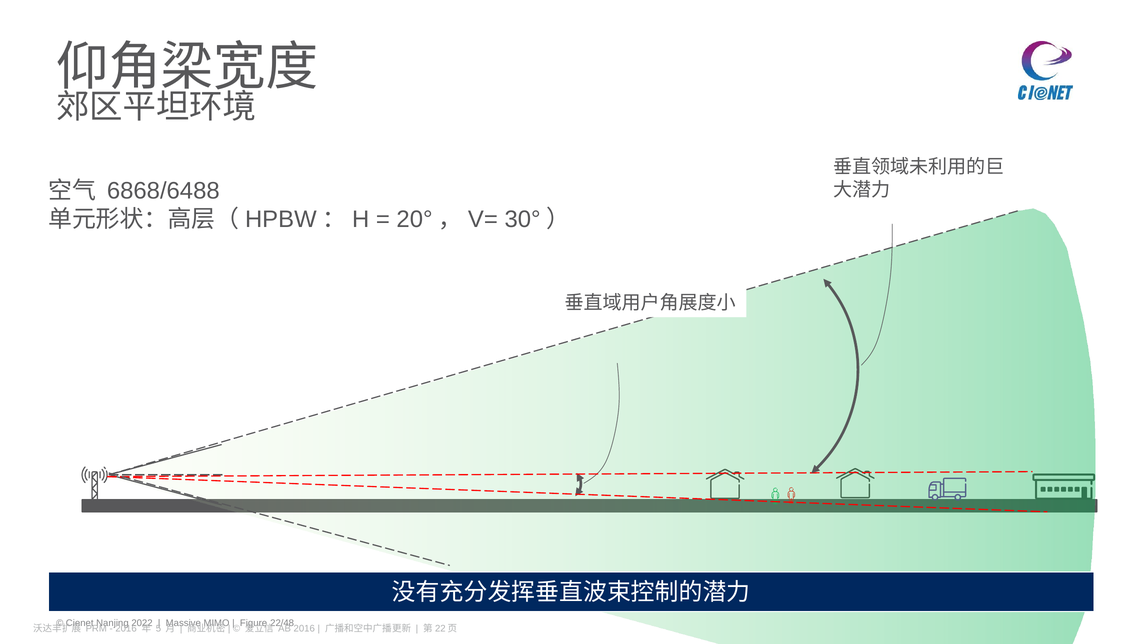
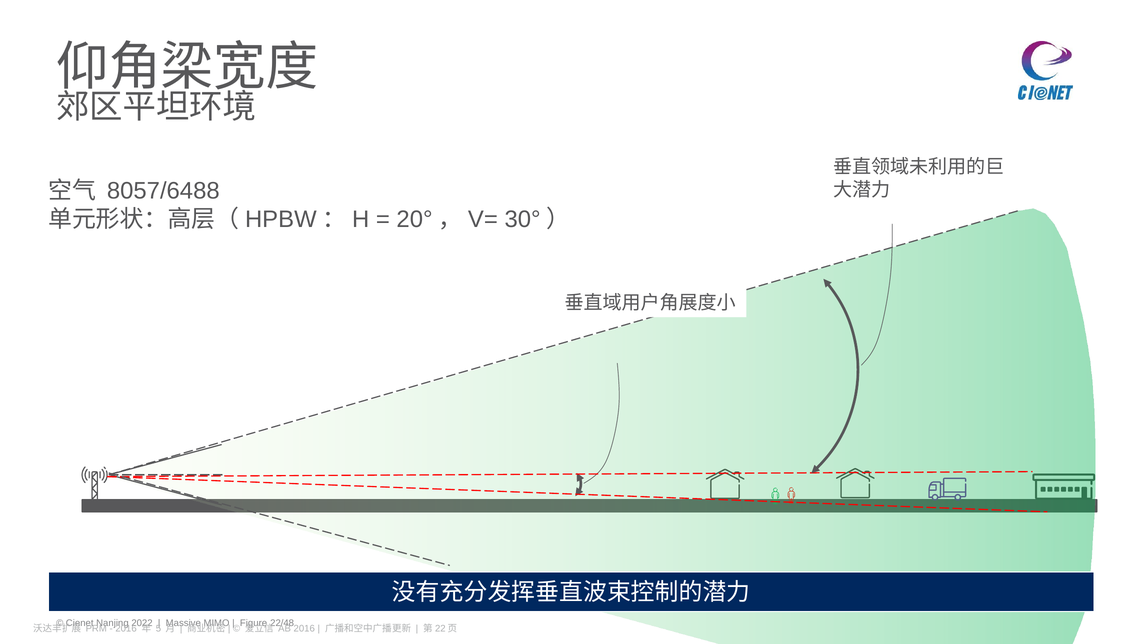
6868/6488: 6868/6488 -> 8057/6488
